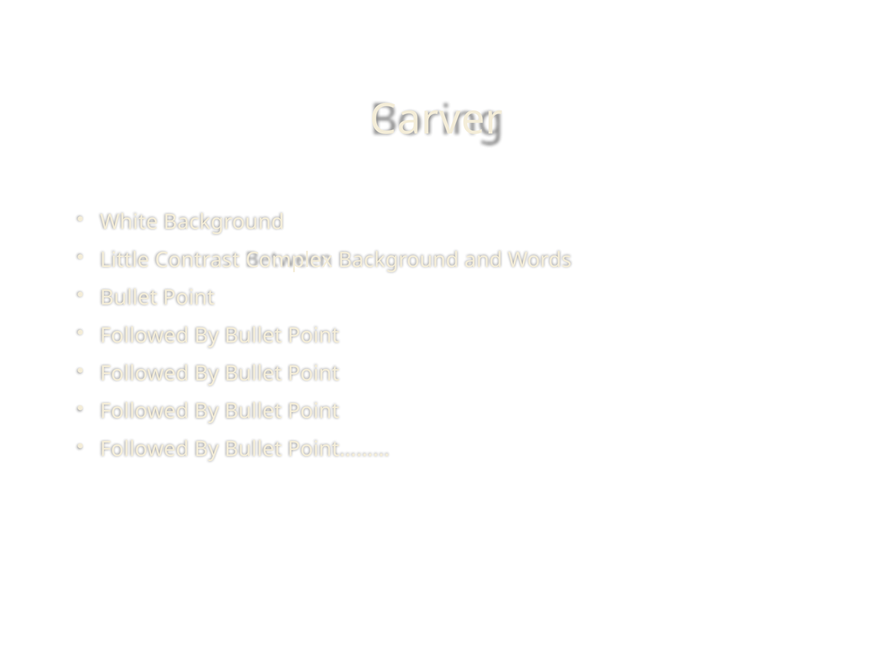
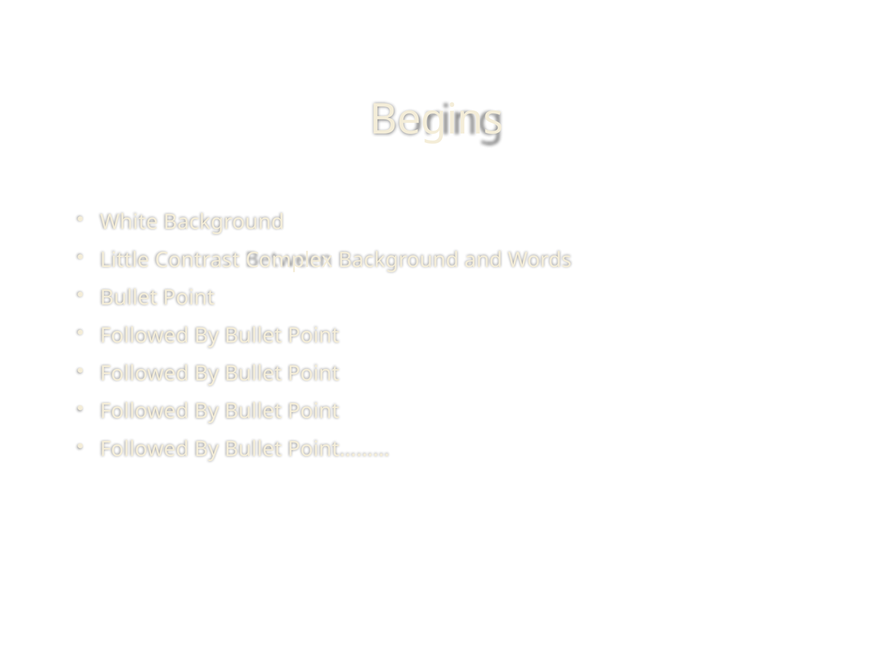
Carver: Carver -> Begins
